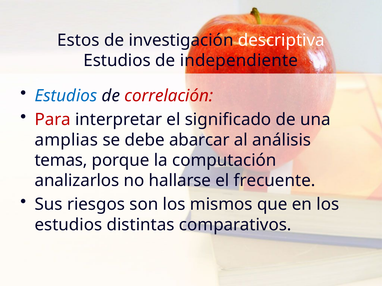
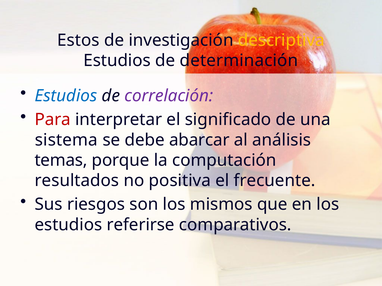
descriptiva colour: white -> yellow
independiente: independiente -> determinación
correlación colour: red -> purple
amplias: amplias -> sistema
analizarlos: analizarlos -> resultados
hallarse: hallarse -> positiva
distintas: distintas -> referirse
